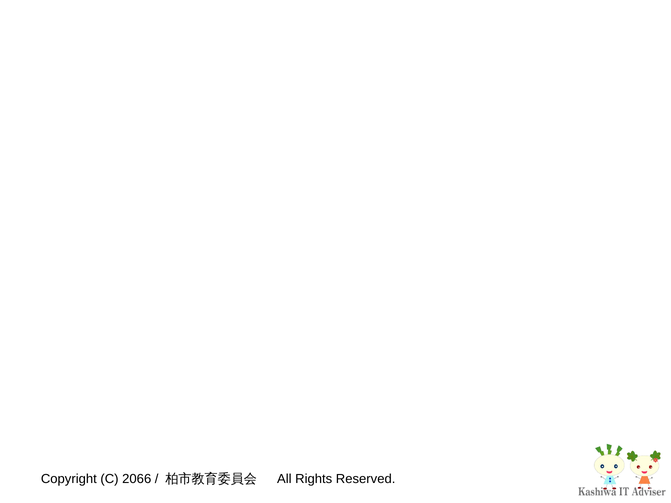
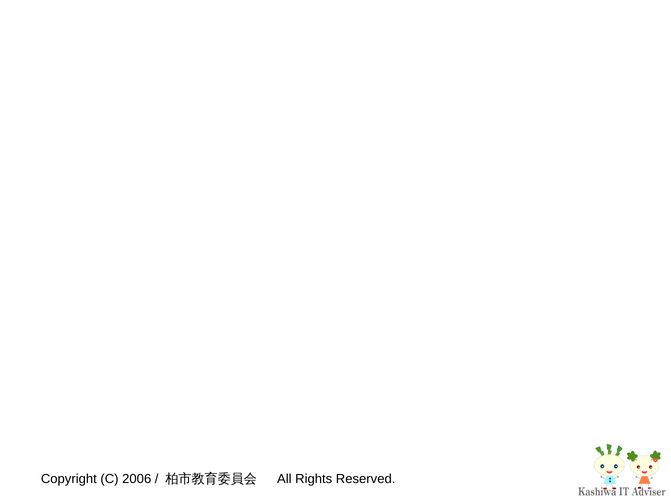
2066: 2066 -> 2006
